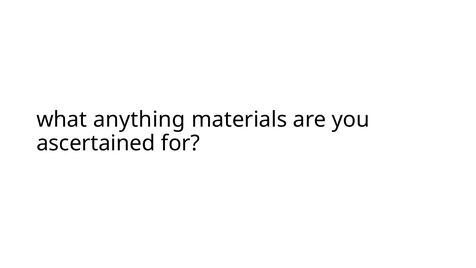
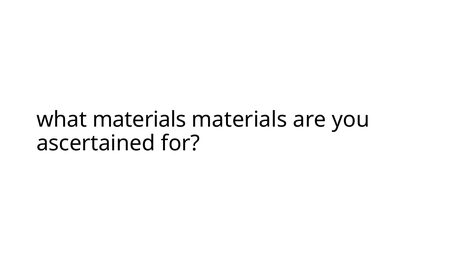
what anything: anything -> materials
